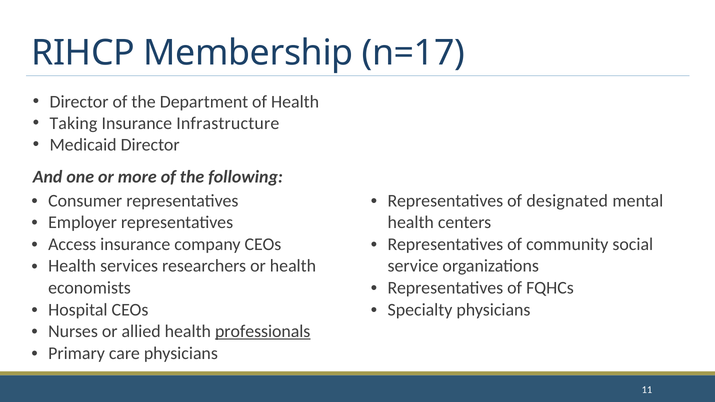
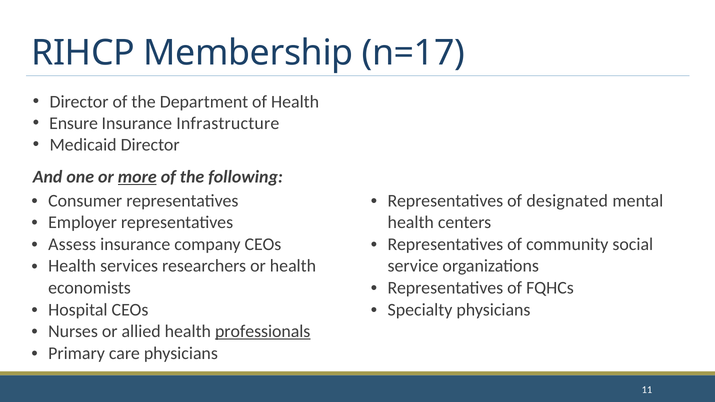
Taking: Taking -> Ensure
more underline: none -> present
Access: Access -> Assess
